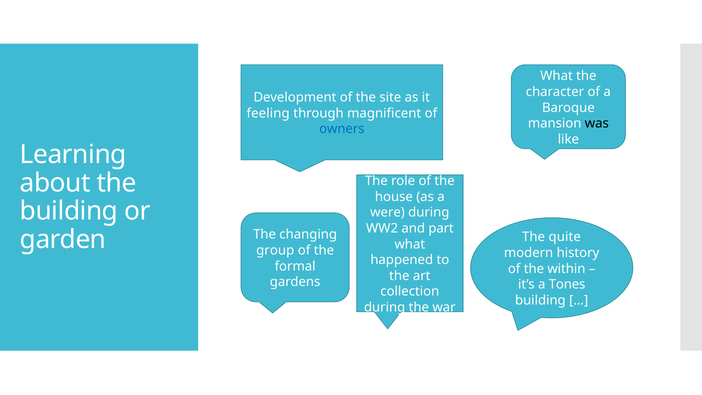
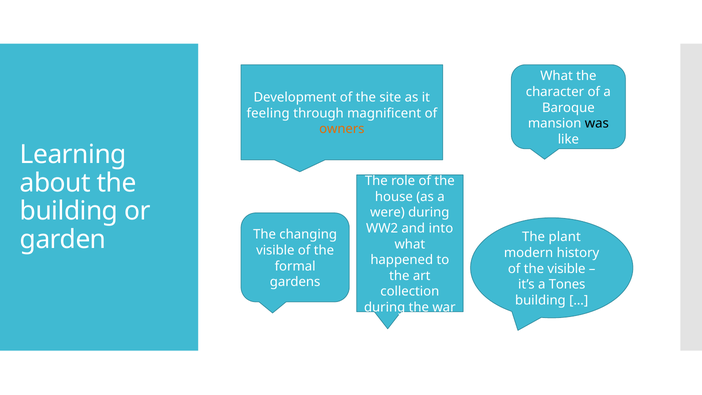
owners colour: blue -> orange
part: part -> into
quite: quite -> plant
group at (275, 250): group -> visible
the within: within -> visible
